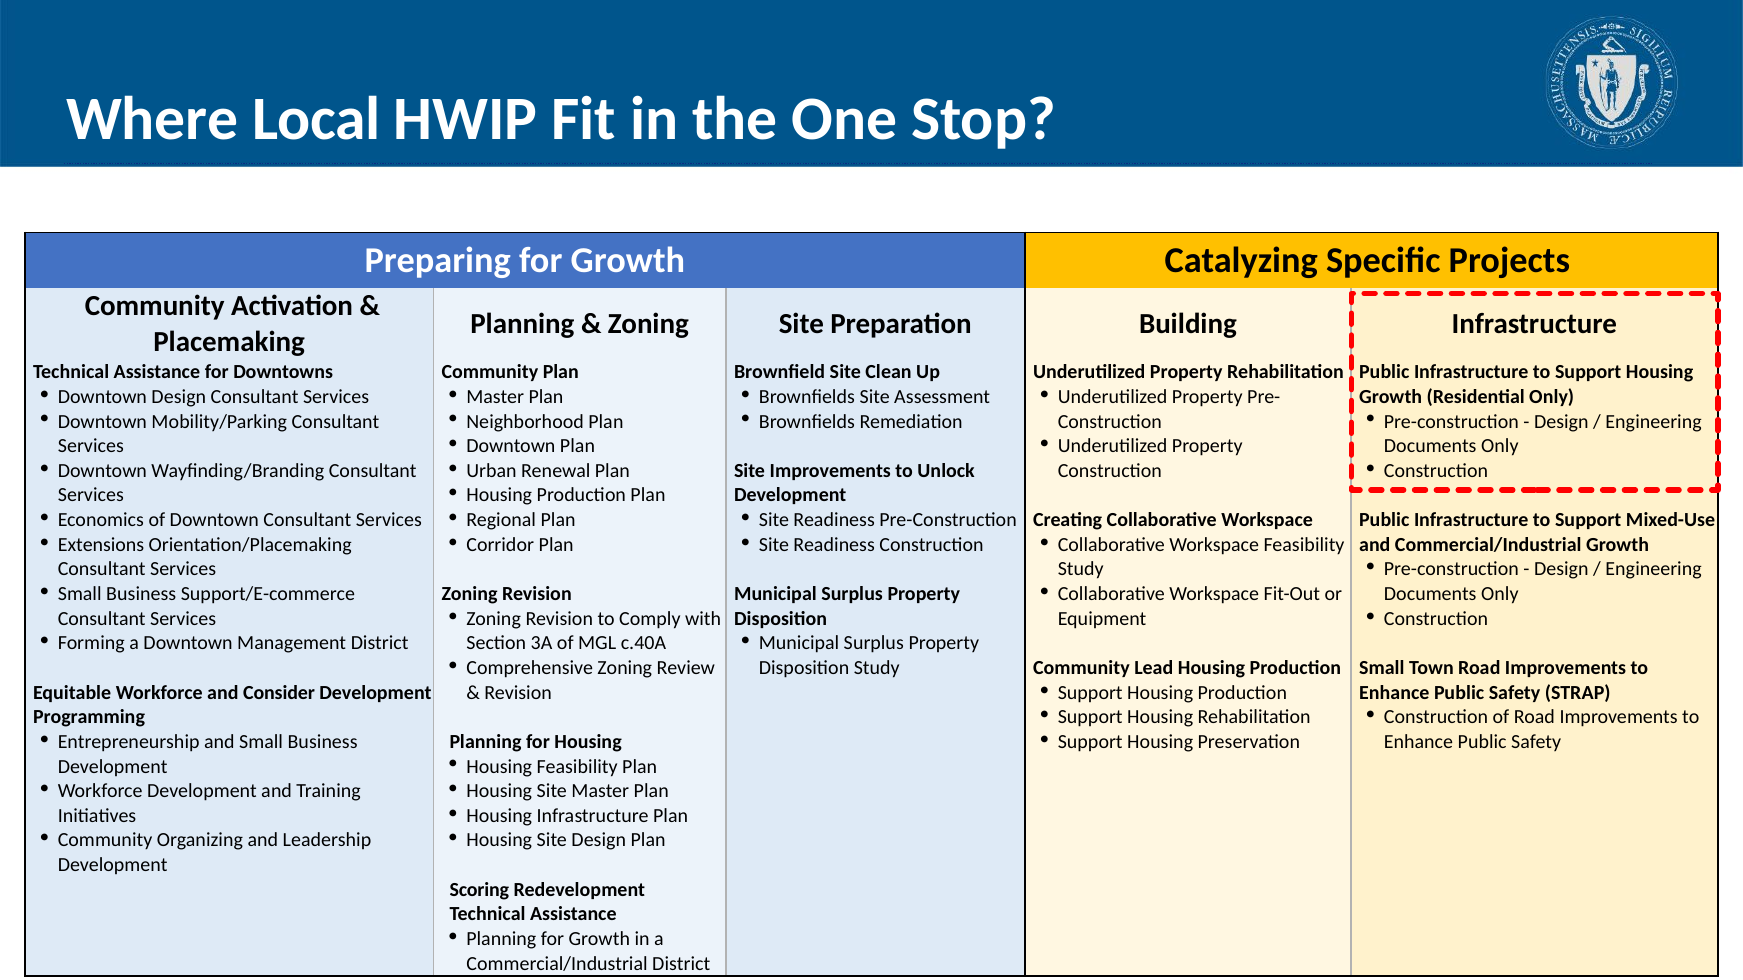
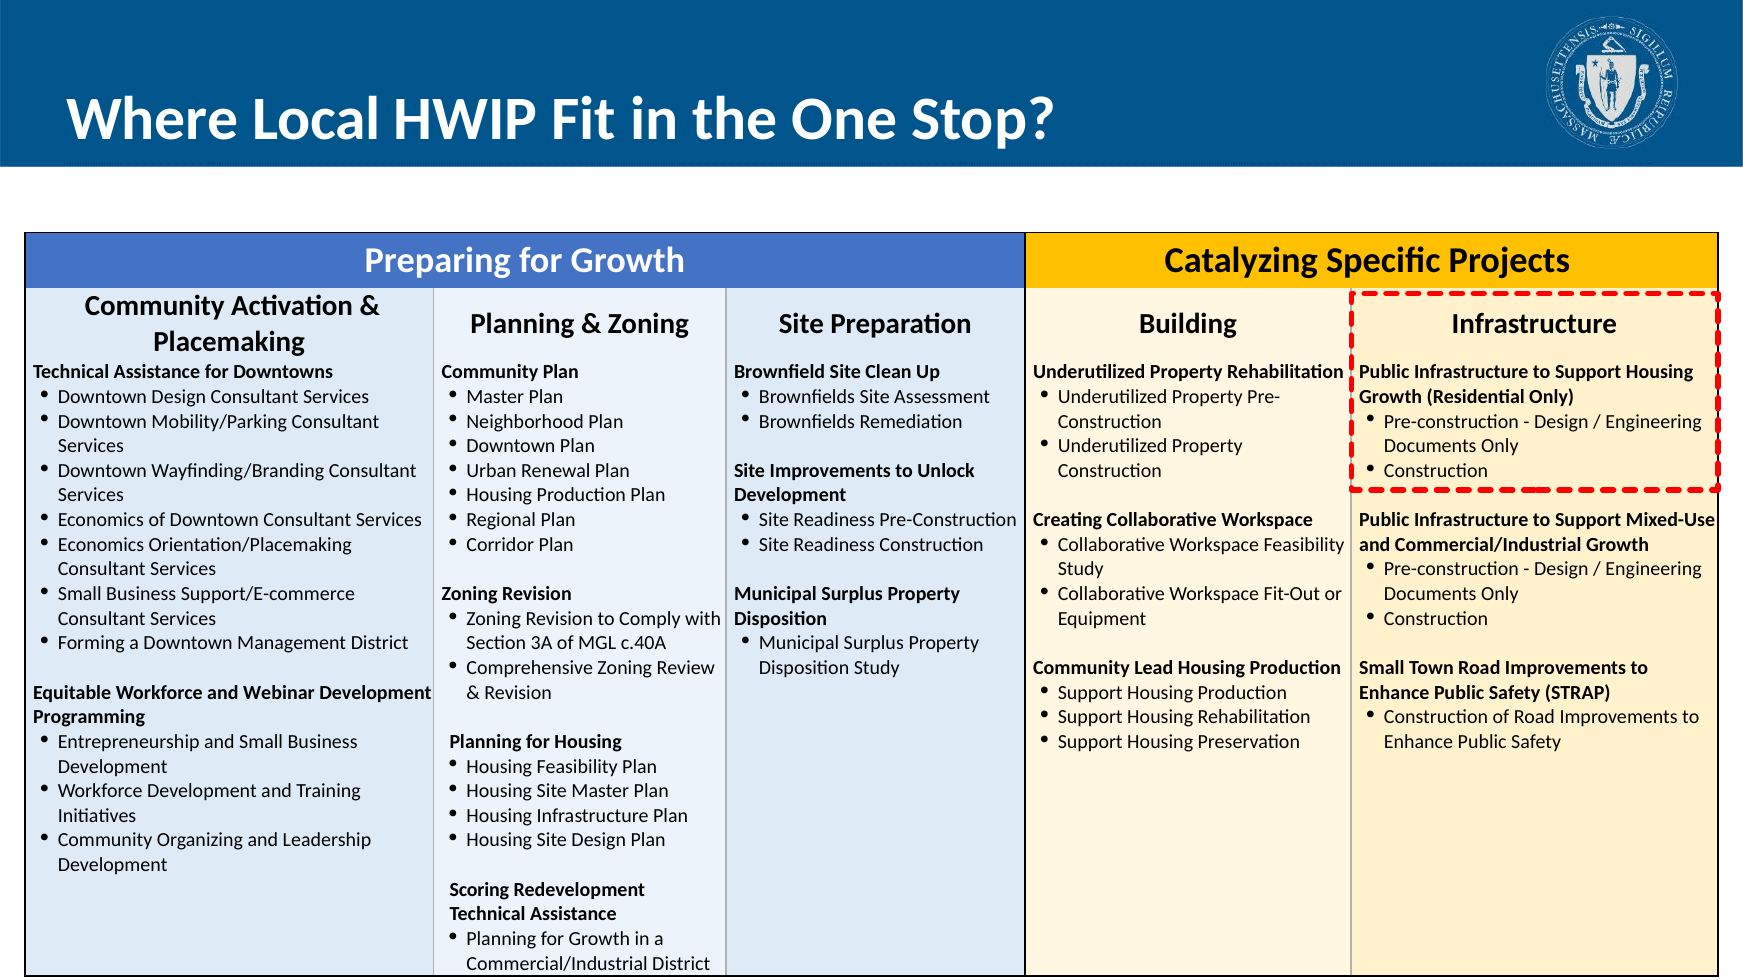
Extensions at (101, 545): Extensions -> Economics
Consider: Consider -> Webinar
